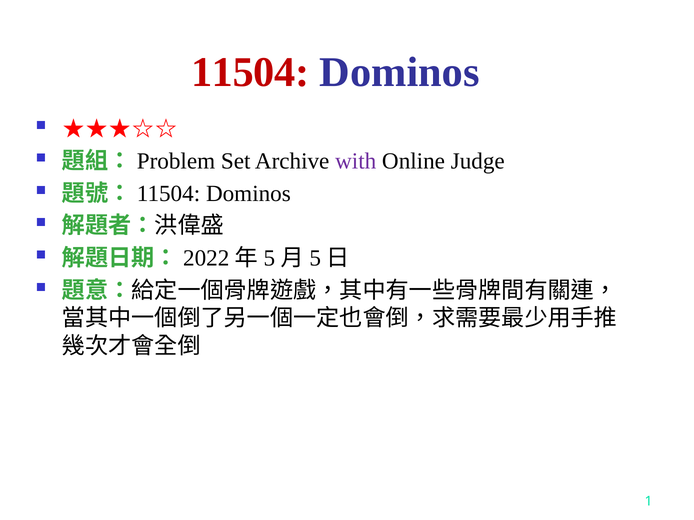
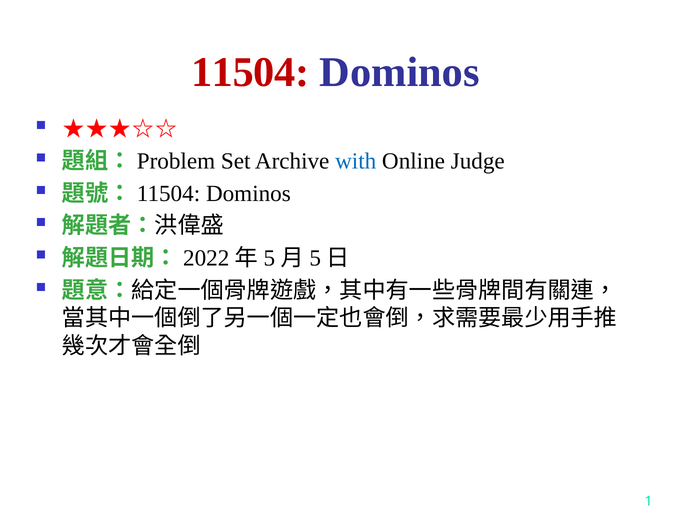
with colour: purple -> blue
